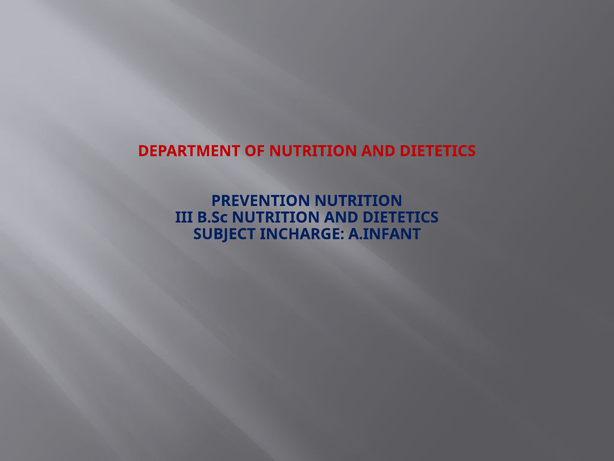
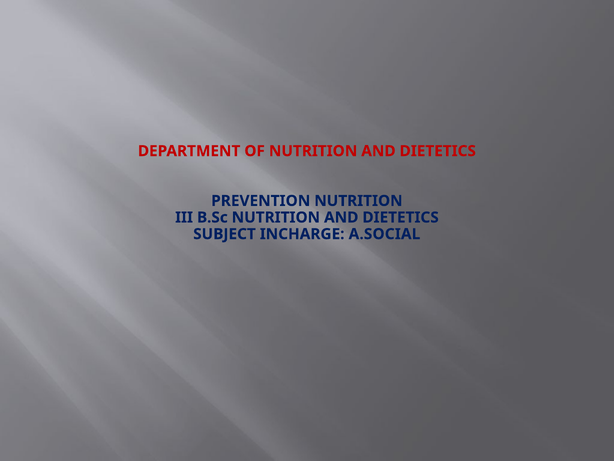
A.INFANT: A.INFANT -> A.SOCIAL
